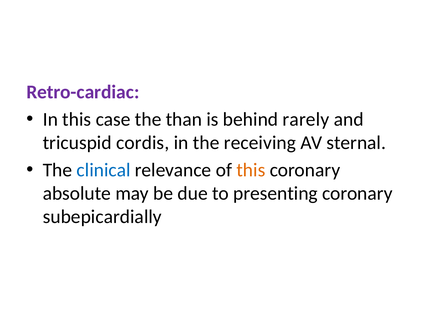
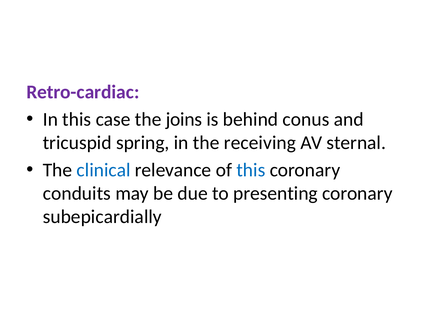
than: than -> joins
rarely: rarely -> conus
cordis: cordis -> spring
this at (251, 170) colour: orange -> blue
absolute: absolute -> conduits
